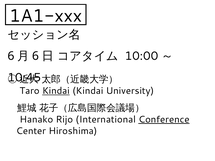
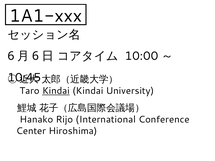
Conference underline: present -> none
